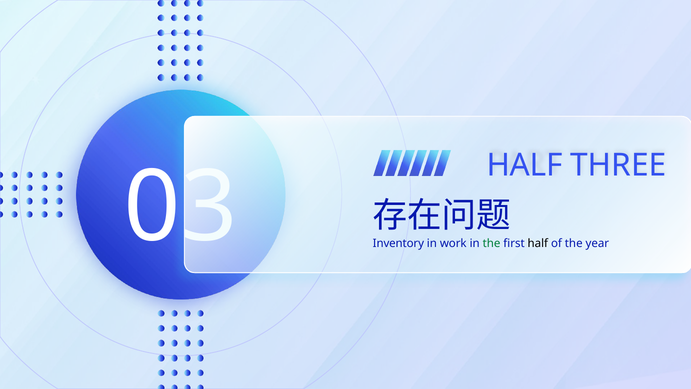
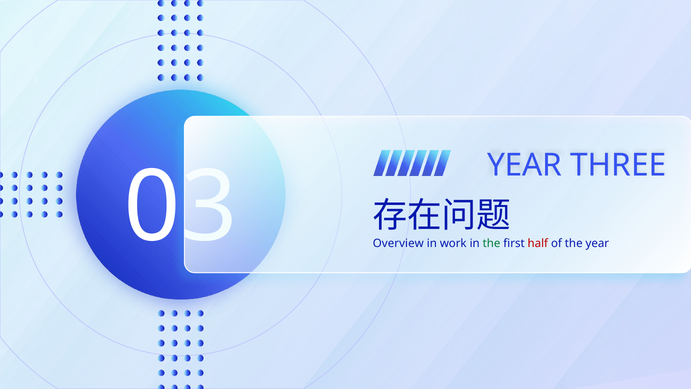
HALF at (525, 165): HALF -> YEAR
Inventory: Inventory -> Overview
half at (538, 243) colour: black -> red
